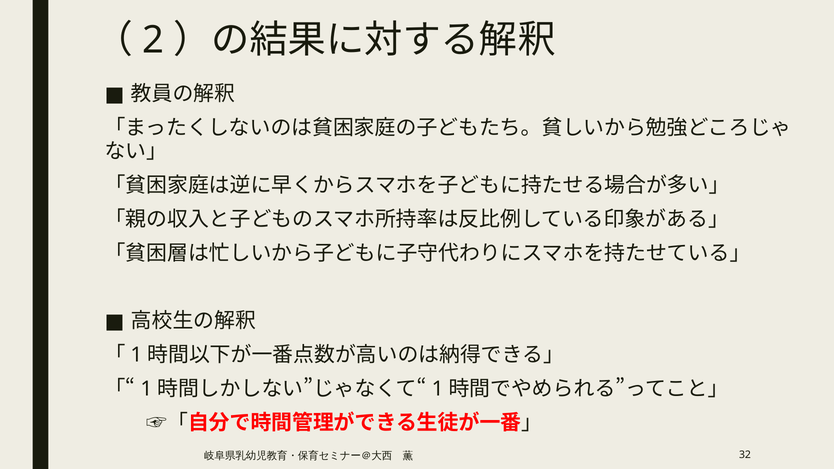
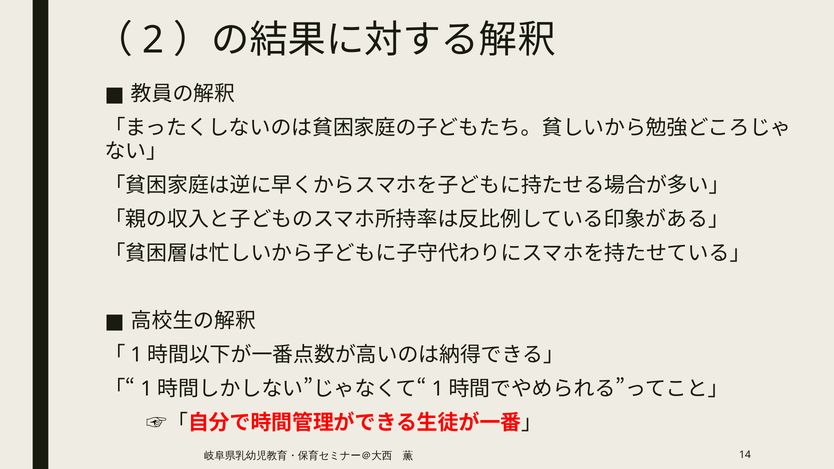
32: 32 -> 14
